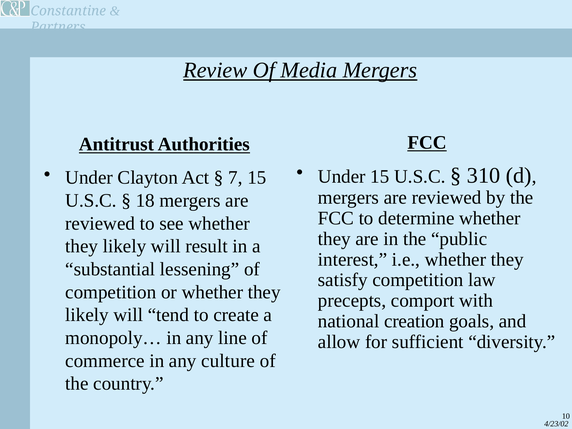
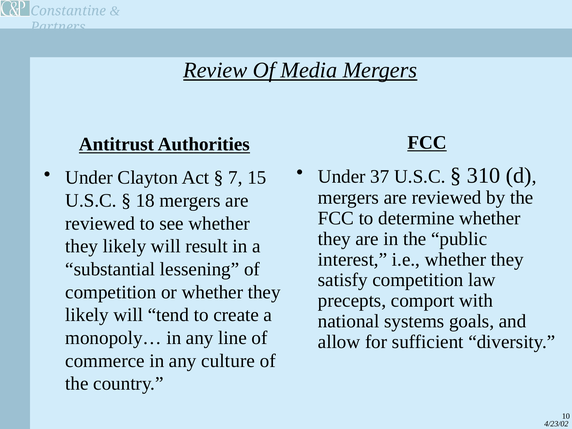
Under 15: 15 -> 37
creation: creation -> systems
